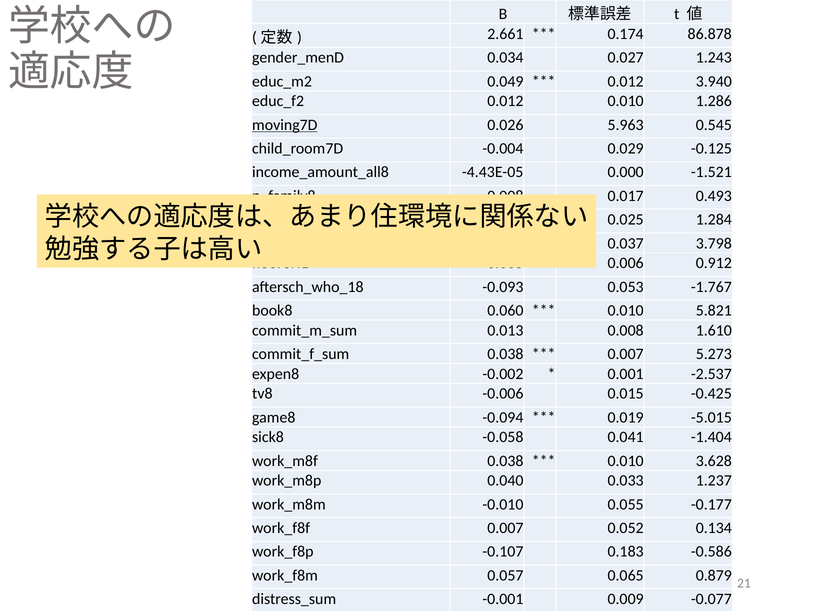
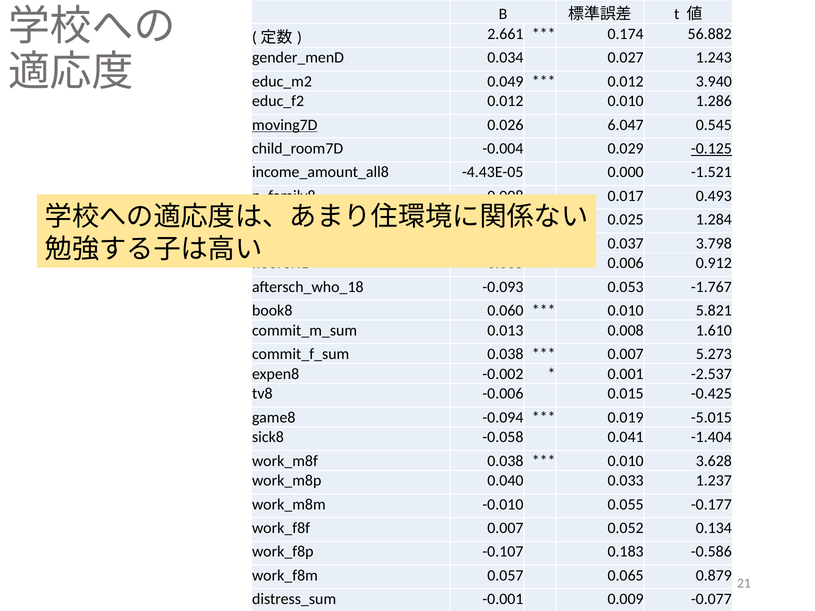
86.878: 86.878 -> 56.882
5.963: 5.963 -> 6.047
-0.125 underline: none -> present
